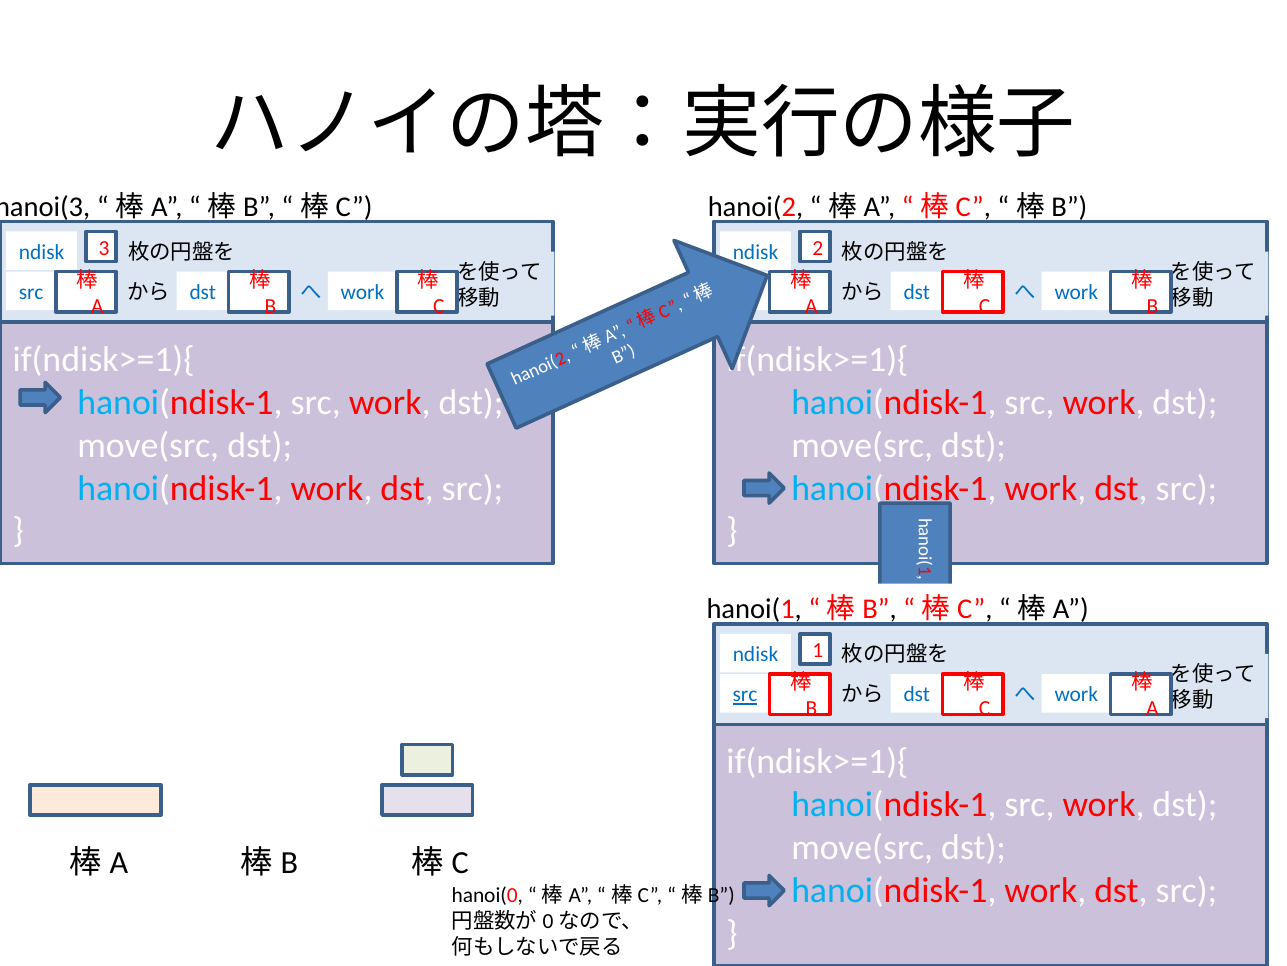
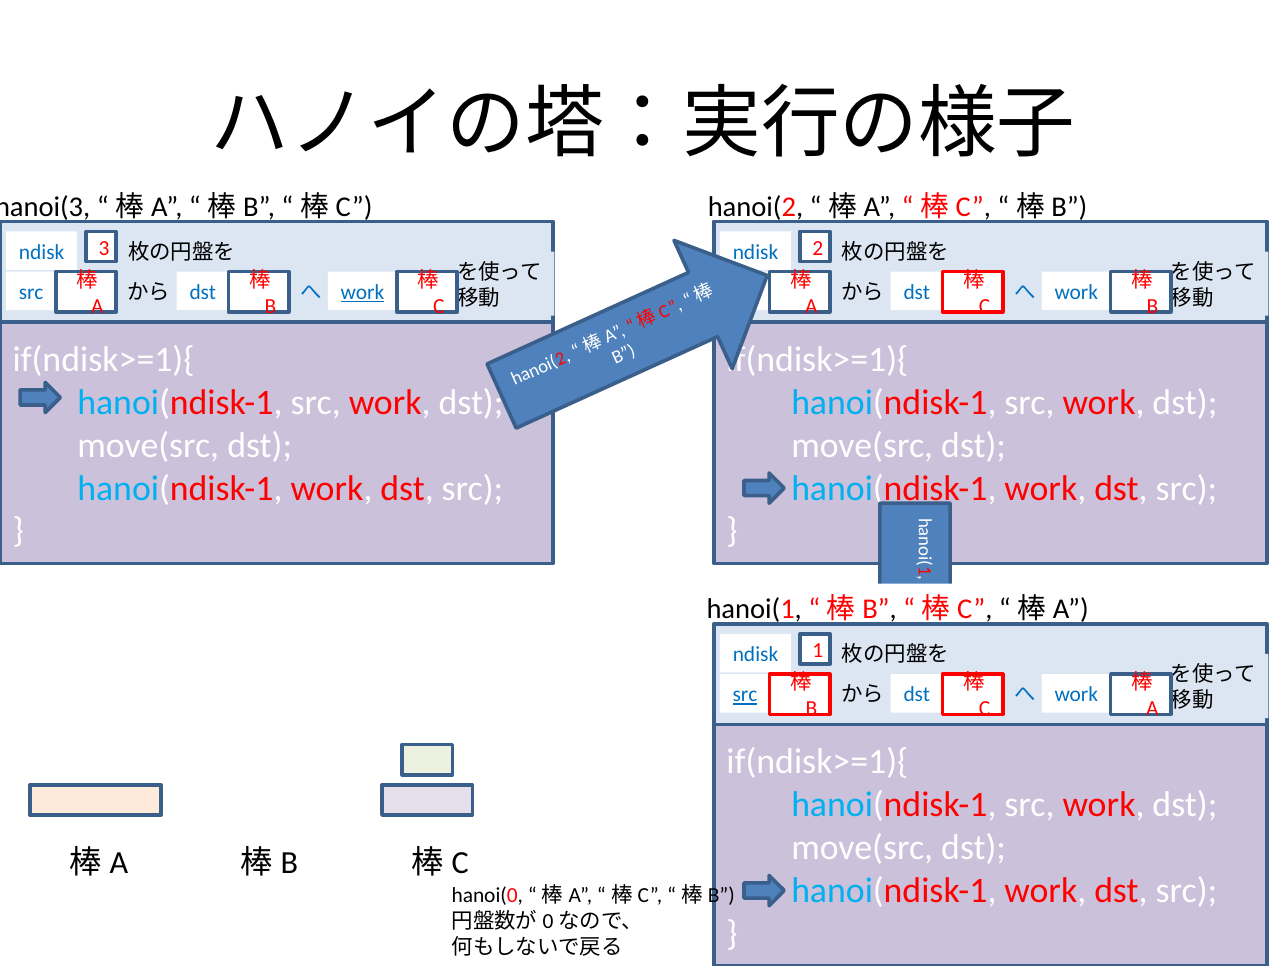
work at (363, 292) underline: none -> present
